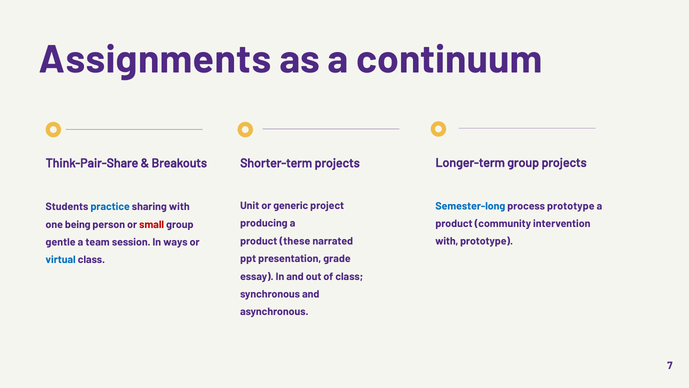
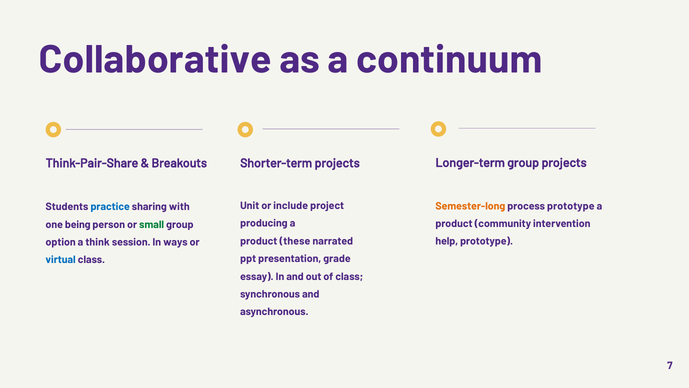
Assignments: Assignments -> Collaborative
generic: generic -> include
Semester-long colour: blue -> orange
small colour: red -> green
with at (447, 241): with -> help
gentle: gentle -> option
team: team -> think
